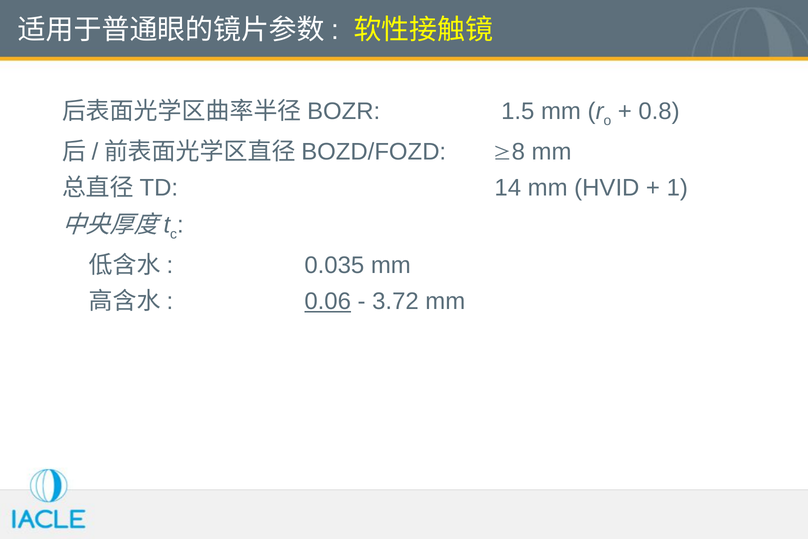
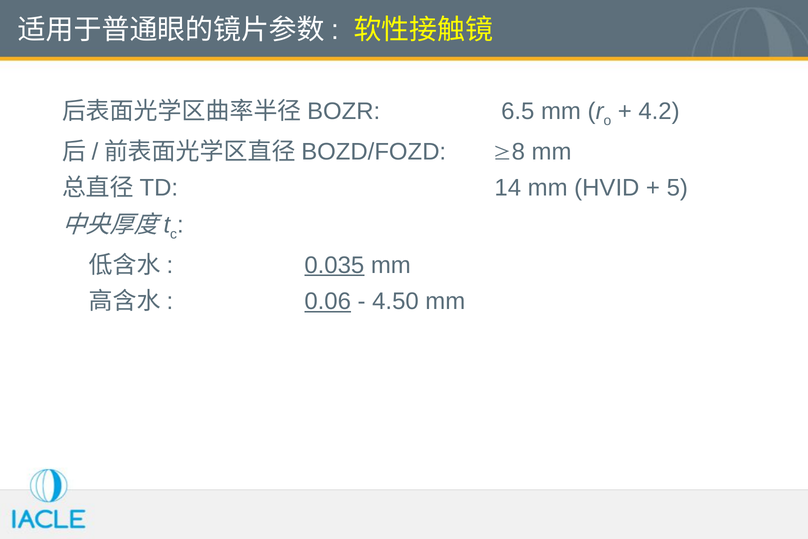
1.5: 1.5 -> 6.5
0.8: 0.8 -> 4.2
1: 1 -> 5
0.035 underline: none -> present
3.72: 3.72 -> 4.50
